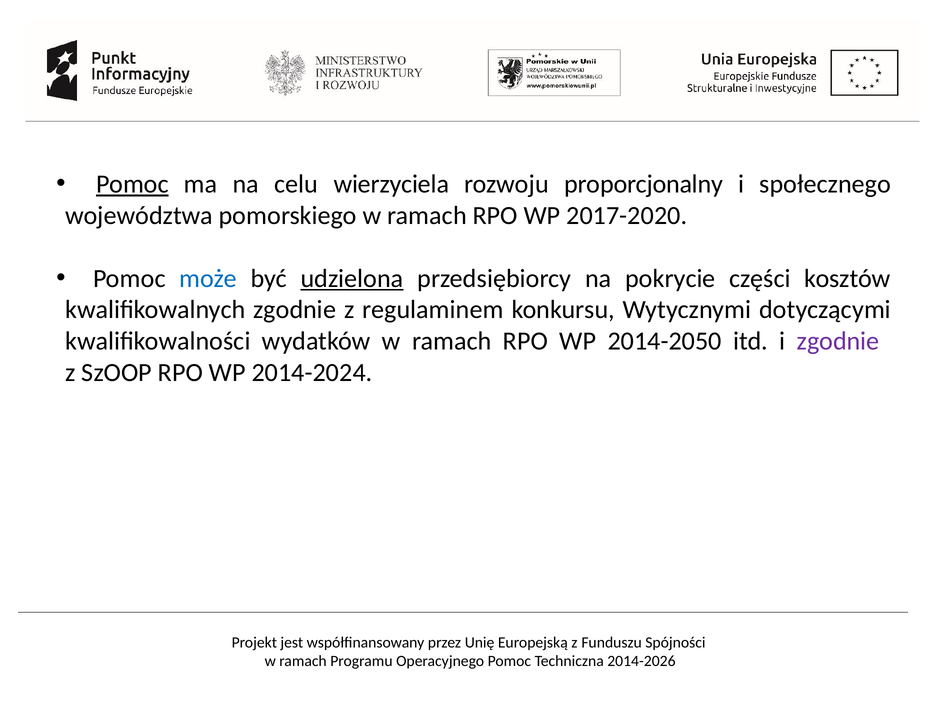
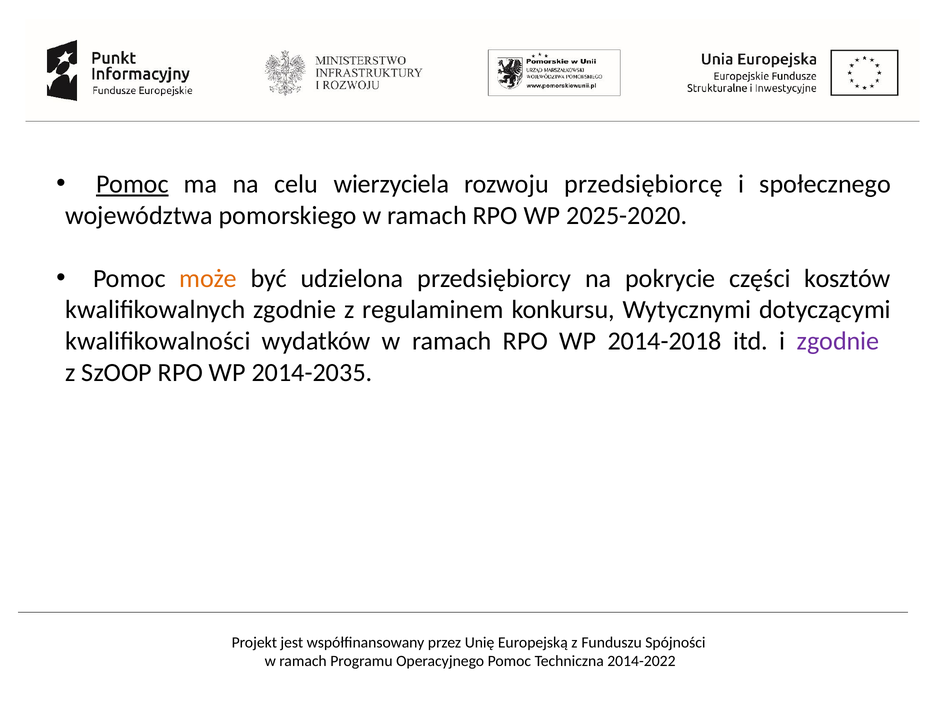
proporcjonalny: proporcjonalny -> przedsiębiorcę
2017-2020: 2017-2020 -> 2025-2020
może colour: blue -> orange
udzielona underline: present -> none
2014-2050: 2014-2050 -> 2014-2018
2014-2024: 2014-2024 -> 2014-2035
2014-2026: 2014-2026 -> 2014-2022
